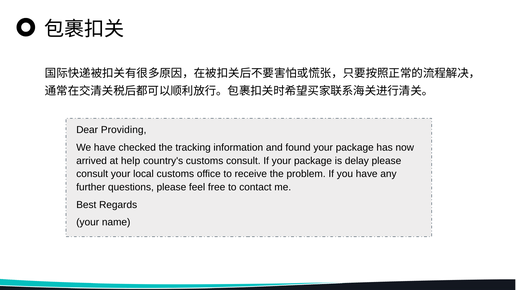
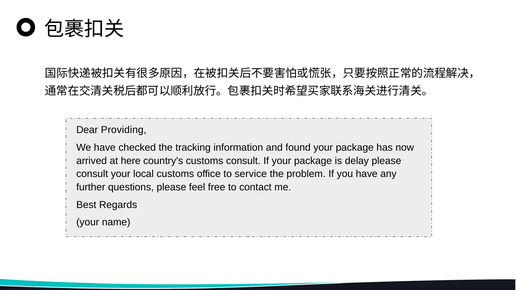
help: help -> here
receive: receive -> service
